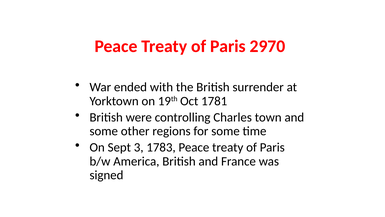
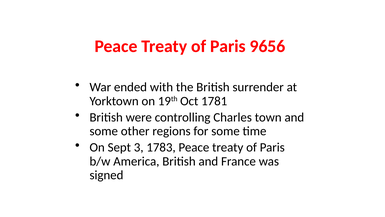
2970: 2970 -> 9656
